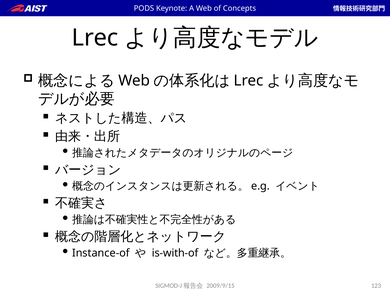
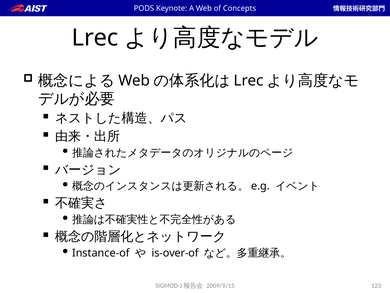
is-with-of: is-with-of -> is-over-of
